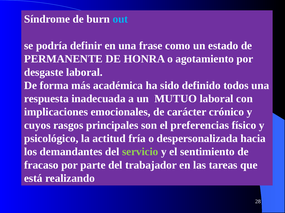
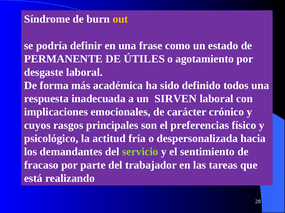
out colour: light blue -> yellow
HONRA: HONRA -> ÚTILES
MUTUO: MUTUO -> SIRVEN
